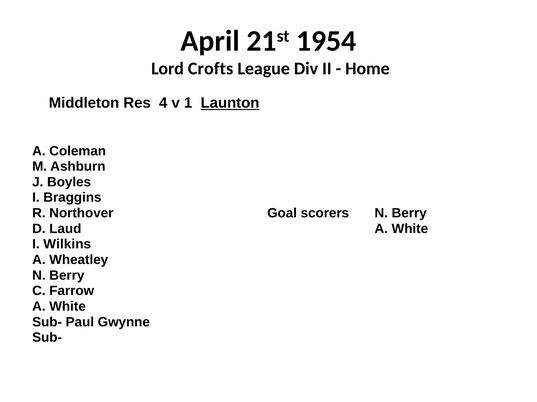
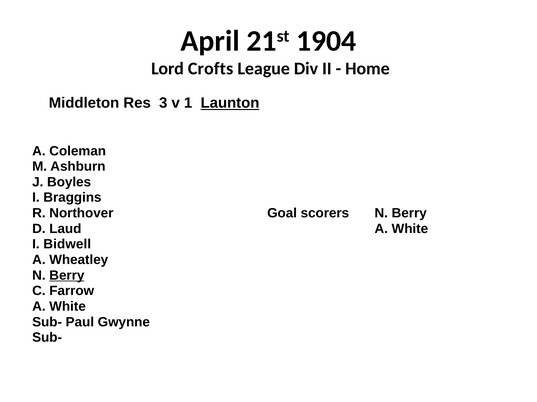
1954: 1954 -> 1904
4: 4 -> 3
Wilkins: Wilkins -> Bidwell
Berry at (67, 276) underline: none -> present
